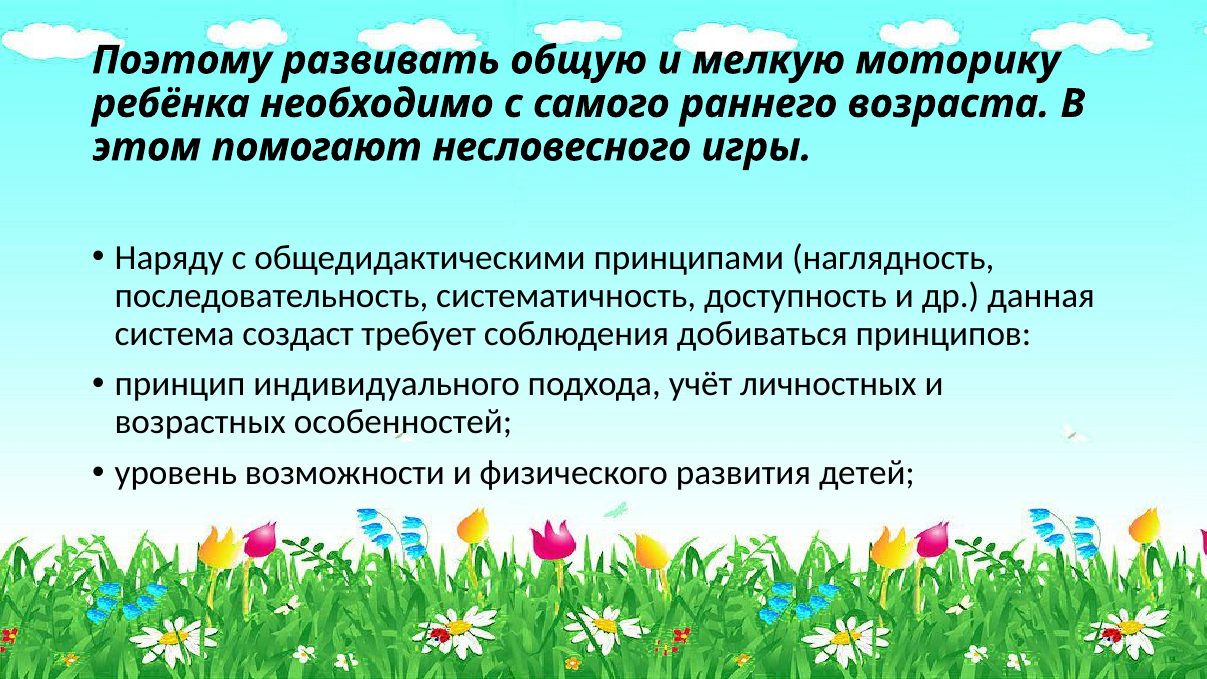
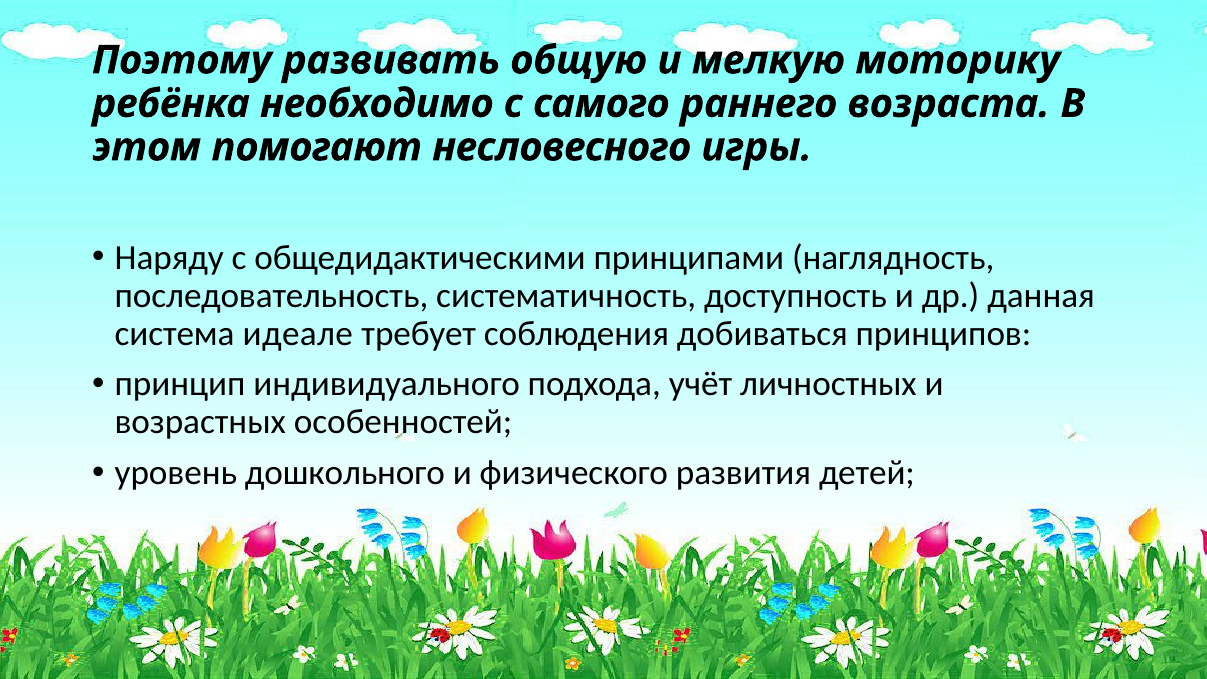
создаст: создаст -> идеале
возможности: возможности -> дошкольного
